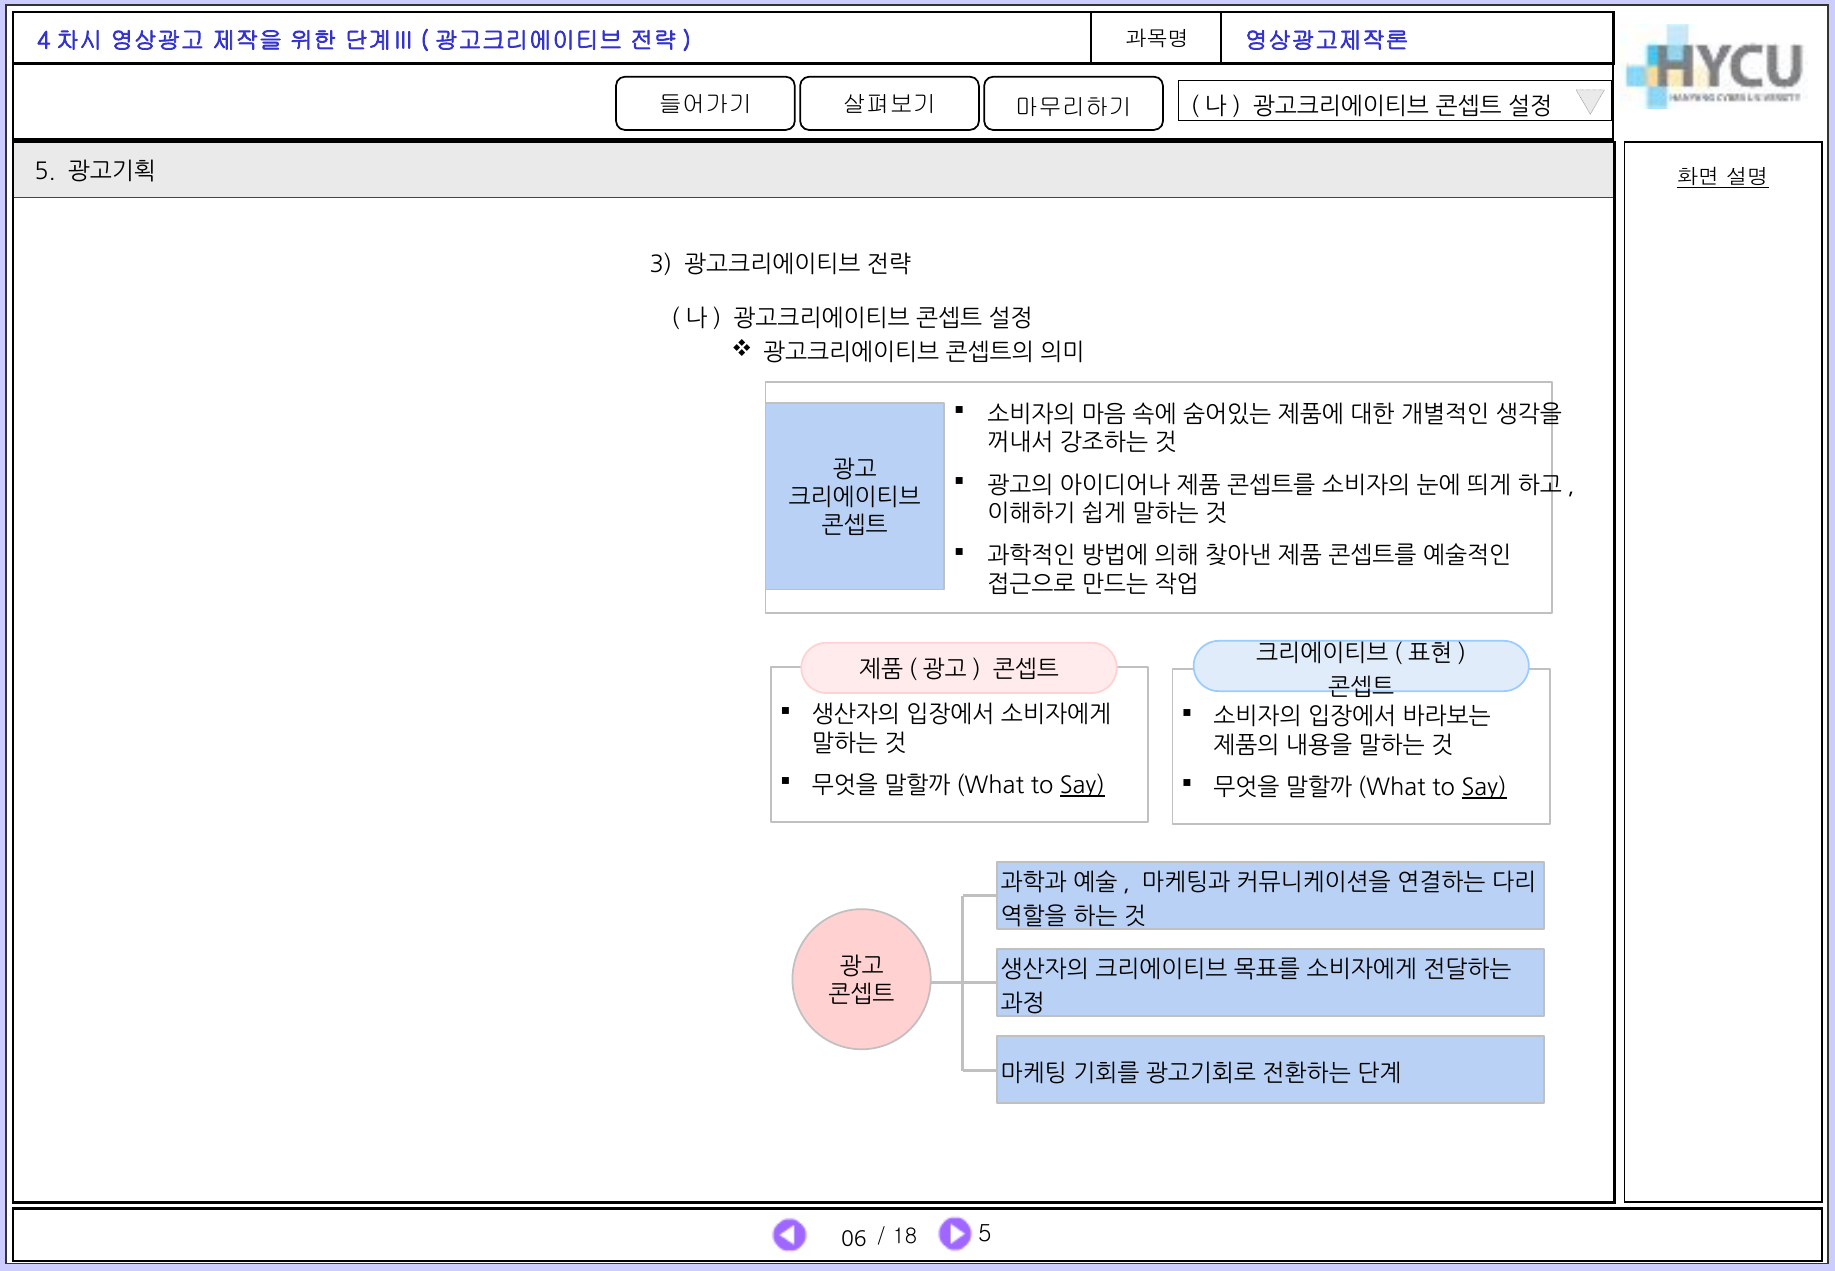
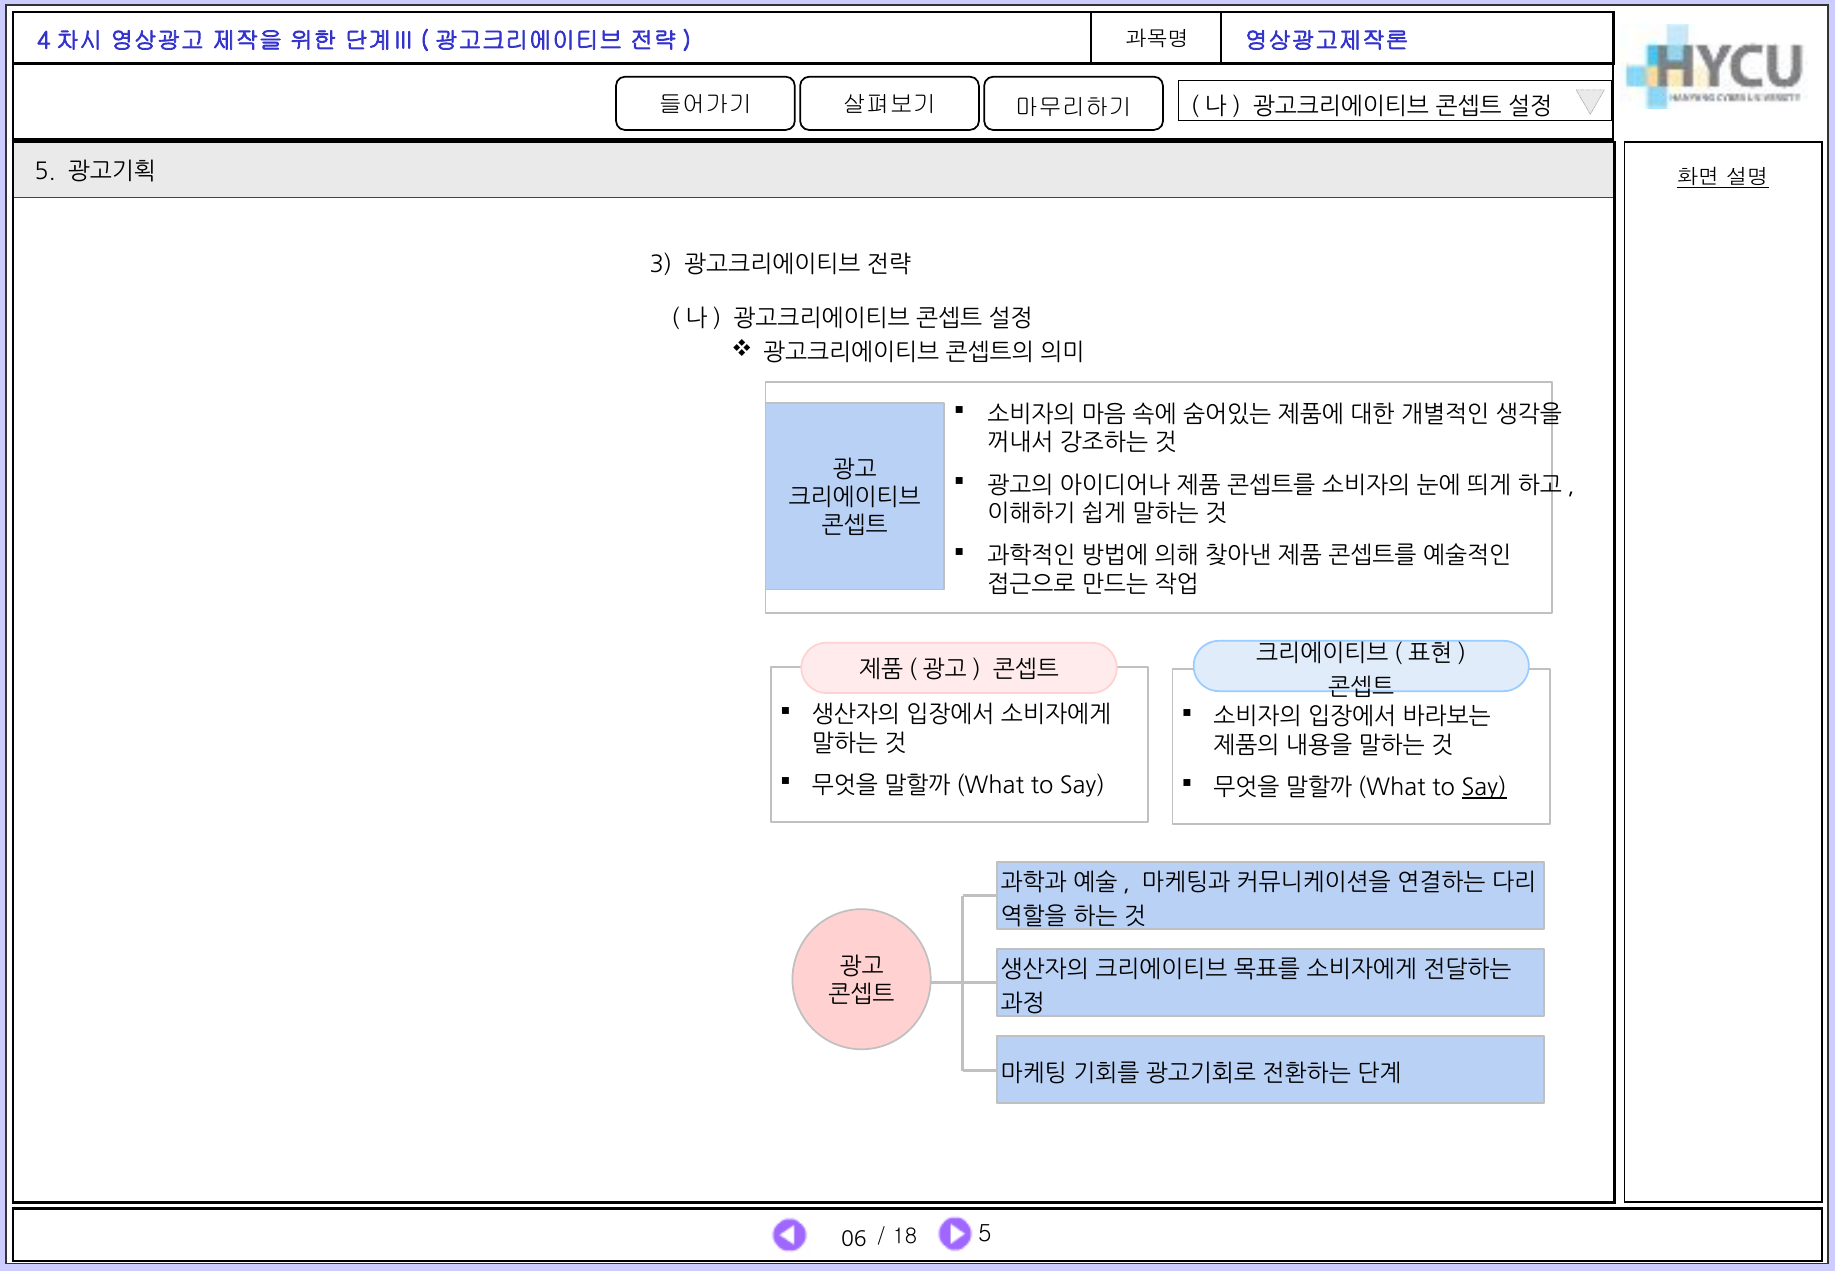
Say at (1082, 786) underline: present -> none
